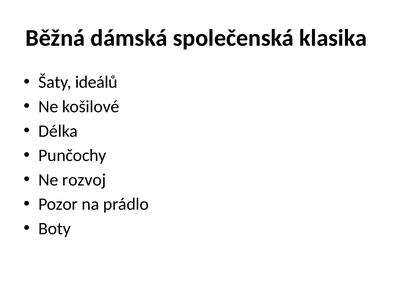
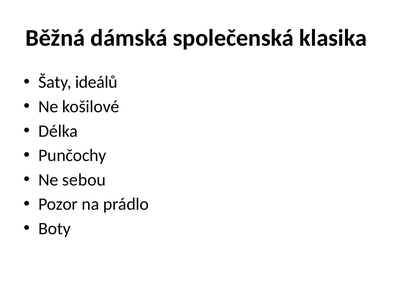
rozvoj: rozvoj -> sebou
